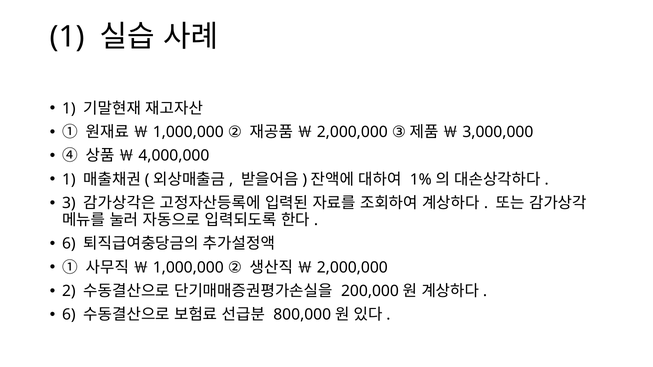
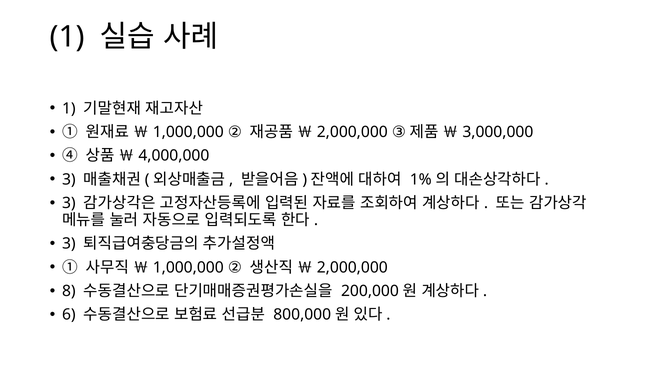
1 at (69, 180): 1 -> 3
6 at (69, 244): 6 -> 3
2: 2 -> 8
